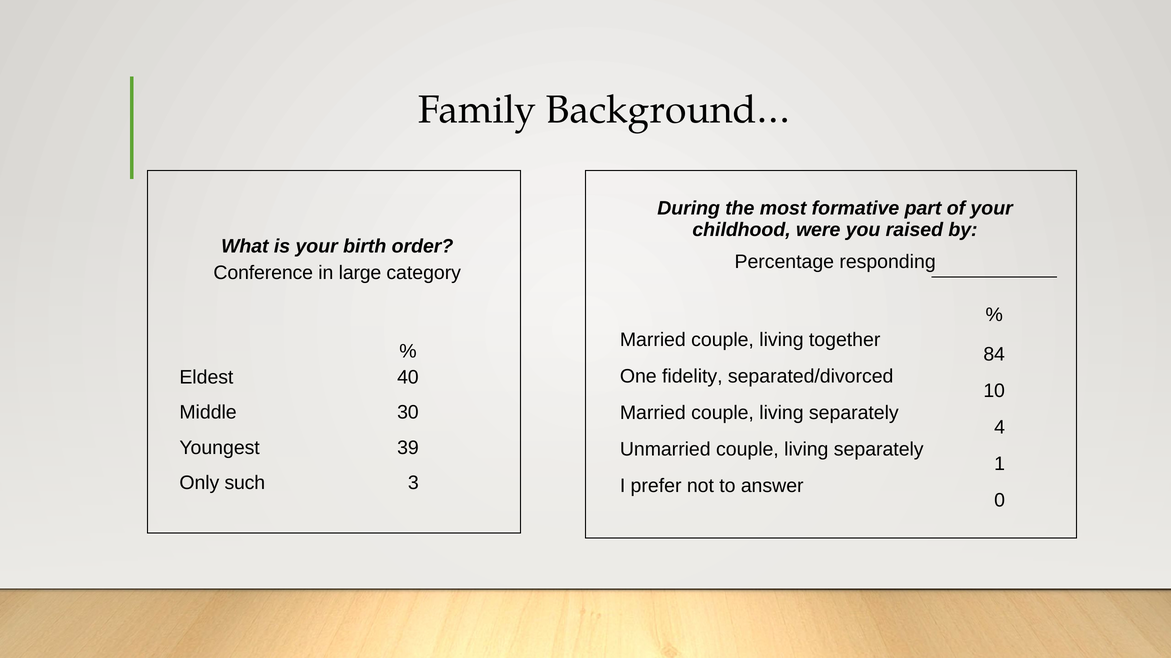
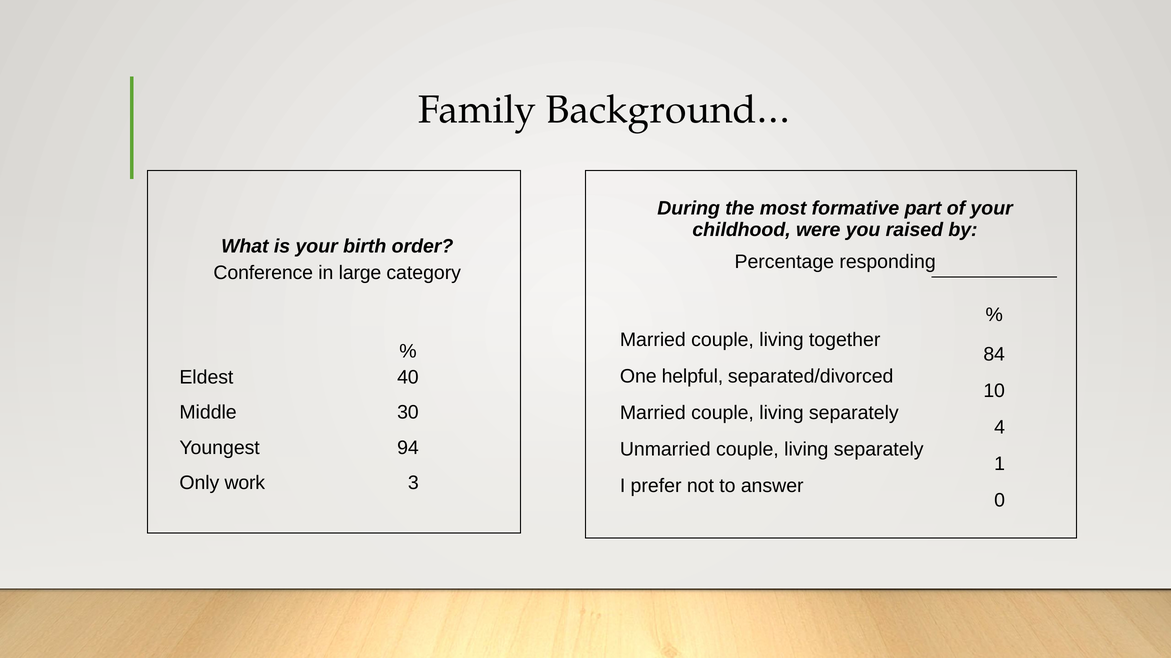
fidelity: fidelity -> helpful
39: 39 -> 94
such: such -> work
